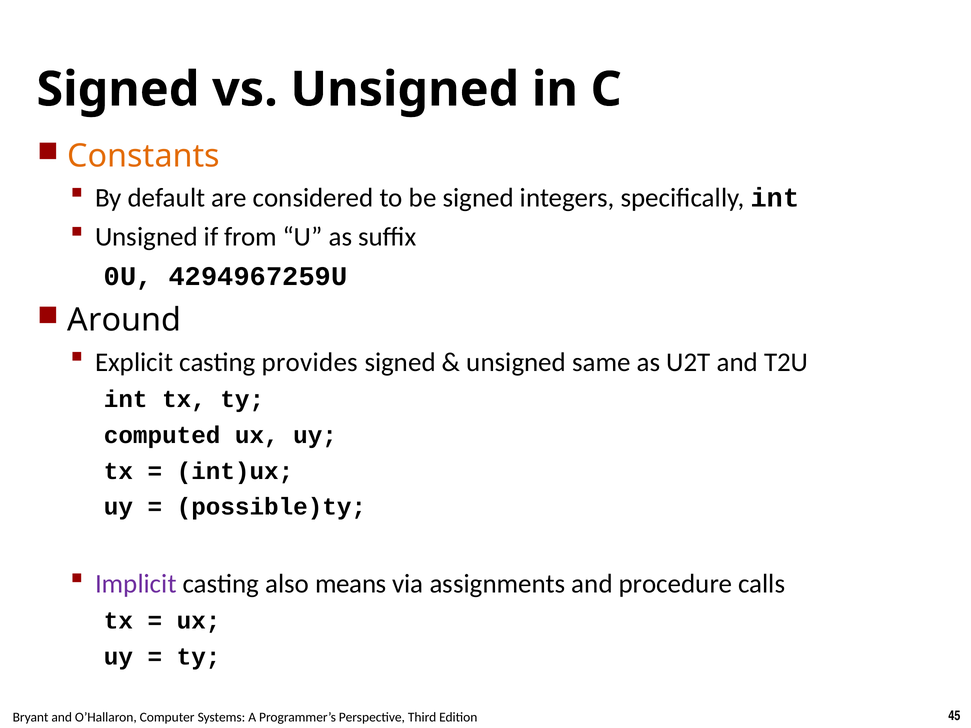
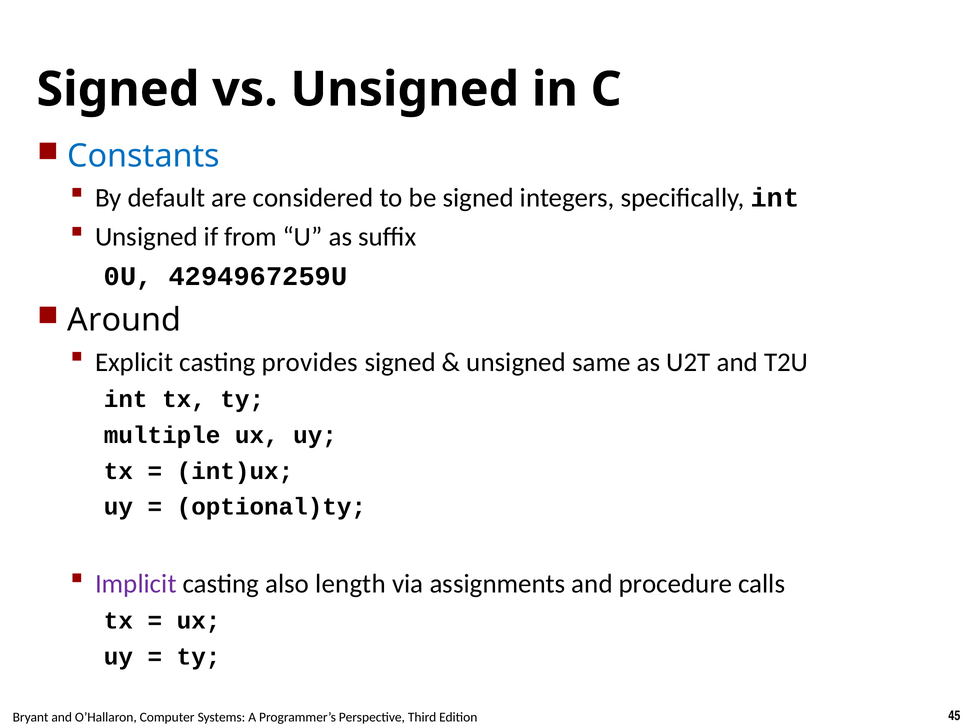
Constants colour: orange -> blue
computed: computed -> multiple
possible)ty: possible)ty -> optional)ty
means: means -> length
